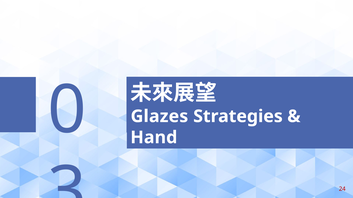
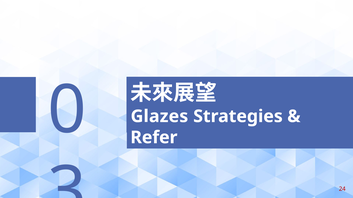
Hand: Hand -> Refer
